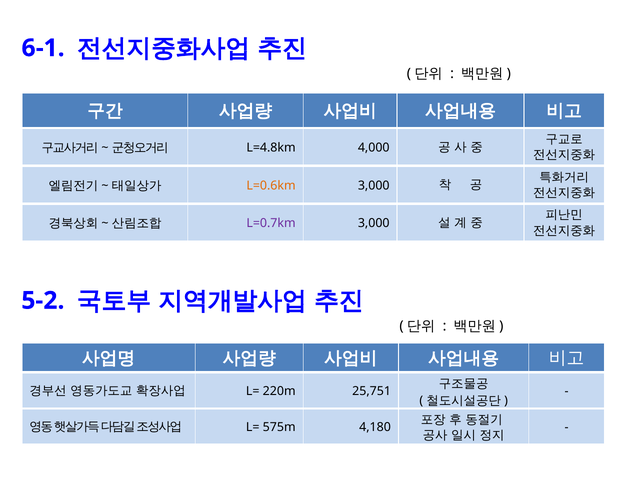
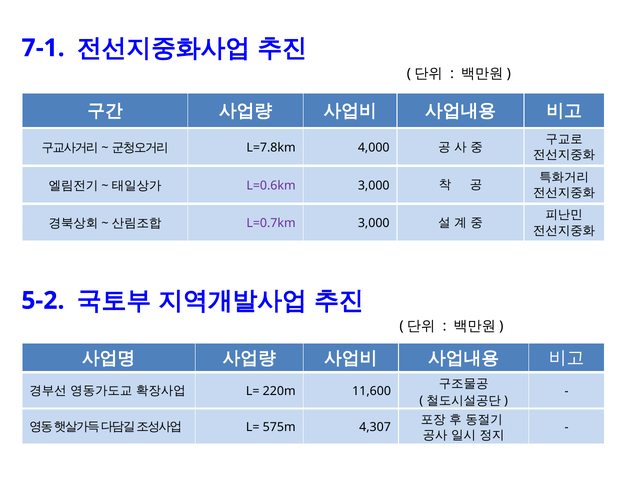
6-1: 6-1 -> 7-1
L=4.8km: L=4.8km -> L=7.8km
L=0.6km colour: orange -> purple
25,751: 25,751 -> 11,600
4,180: 4,180 -> 4,307
